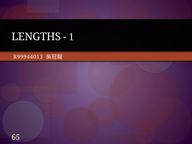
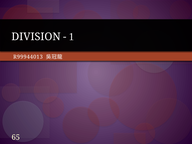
LENGTHS: LENGTHS -> DIVISION
